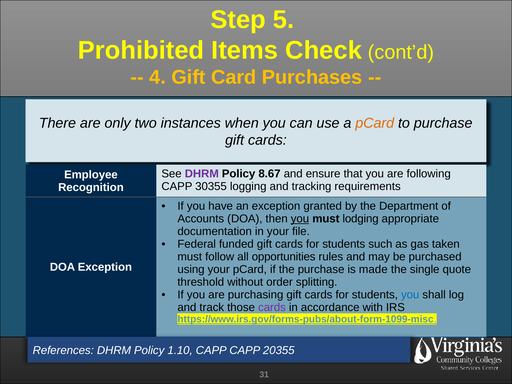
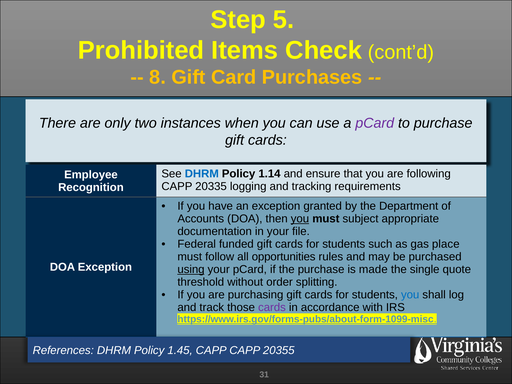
4: 4 -> 8
pCard at (375, 123) colour: orange -> purple
DHRM at (202, 174) colour: purple -> blue
8.67: 8.67 -> 1.14
30355: 30355 -> 20335
lodging: lodging -> subject
taken: taken -> place
using underline: none -> present
1.10: 1.10 -> 1.45
